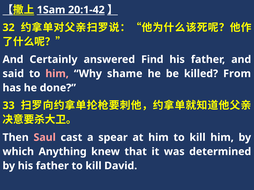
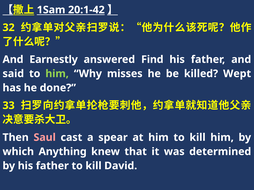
Certainly: Certainly -> Earnestly
him at (57, 74) colour: pink -> light green
shame: shame -> misses
From: From -> Wept
